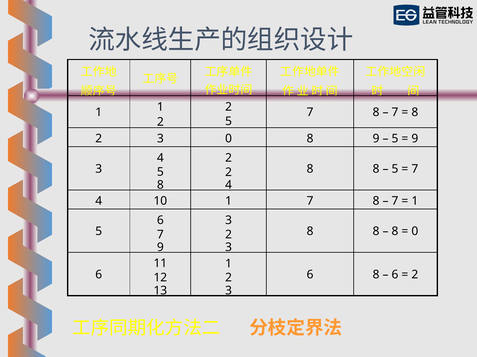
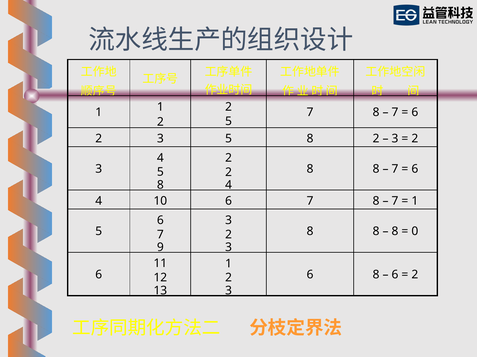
8 at (415, 113): 8 -> 6
3 0: 0 -> 5
9 at (376, 139): 9 -> 2
5 at (395, 139): 5 -> 3
9 at (415, 139): 9 -> 2
5 at (395, 169): 5 -> 7
7 at (415, 169): 7 -> 6
10 1: 1 -> 6
